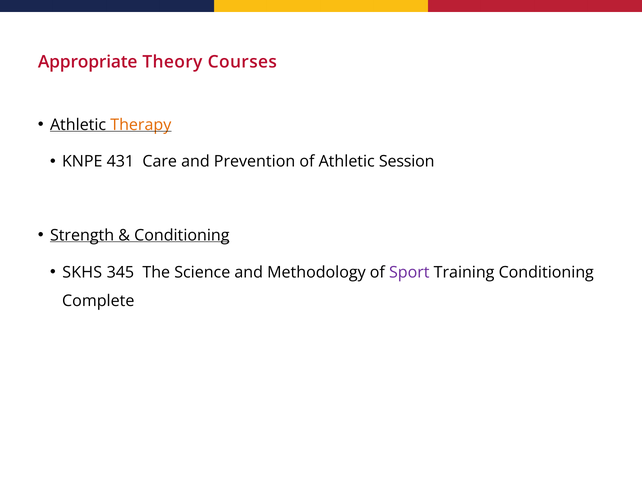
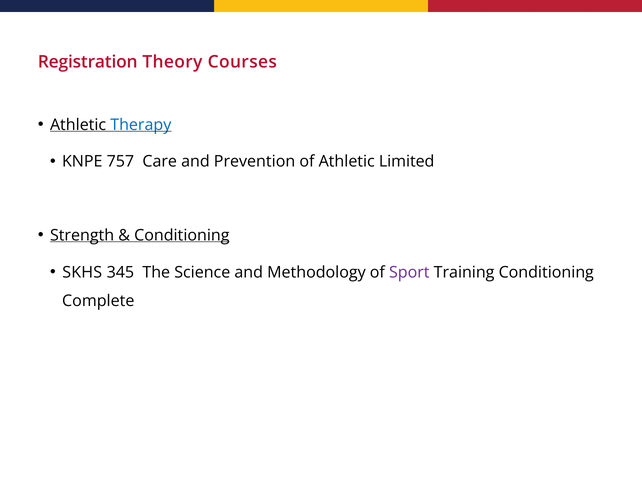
Appropriate: Appropriate -> Registration
Therapy colour: orange -> blue
431: 431 -> 757
Session: Session -> Limited
